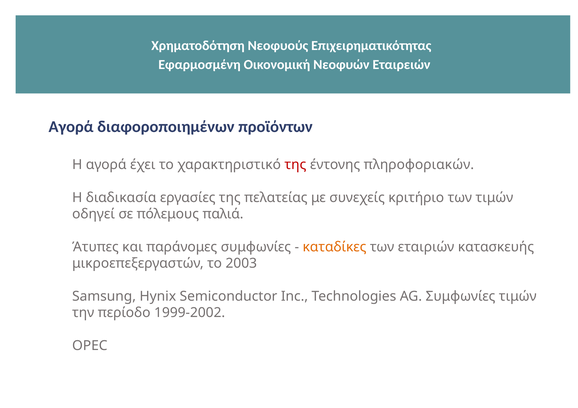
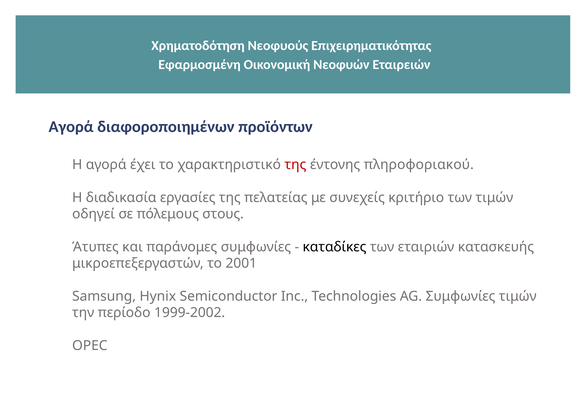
πληροφοριακών: πληροφοριακών -> πληροφοριακού
παλιά: παλιά -> στους
καταδίκες colour: orange -> black
2003: 2003 -> 2001
